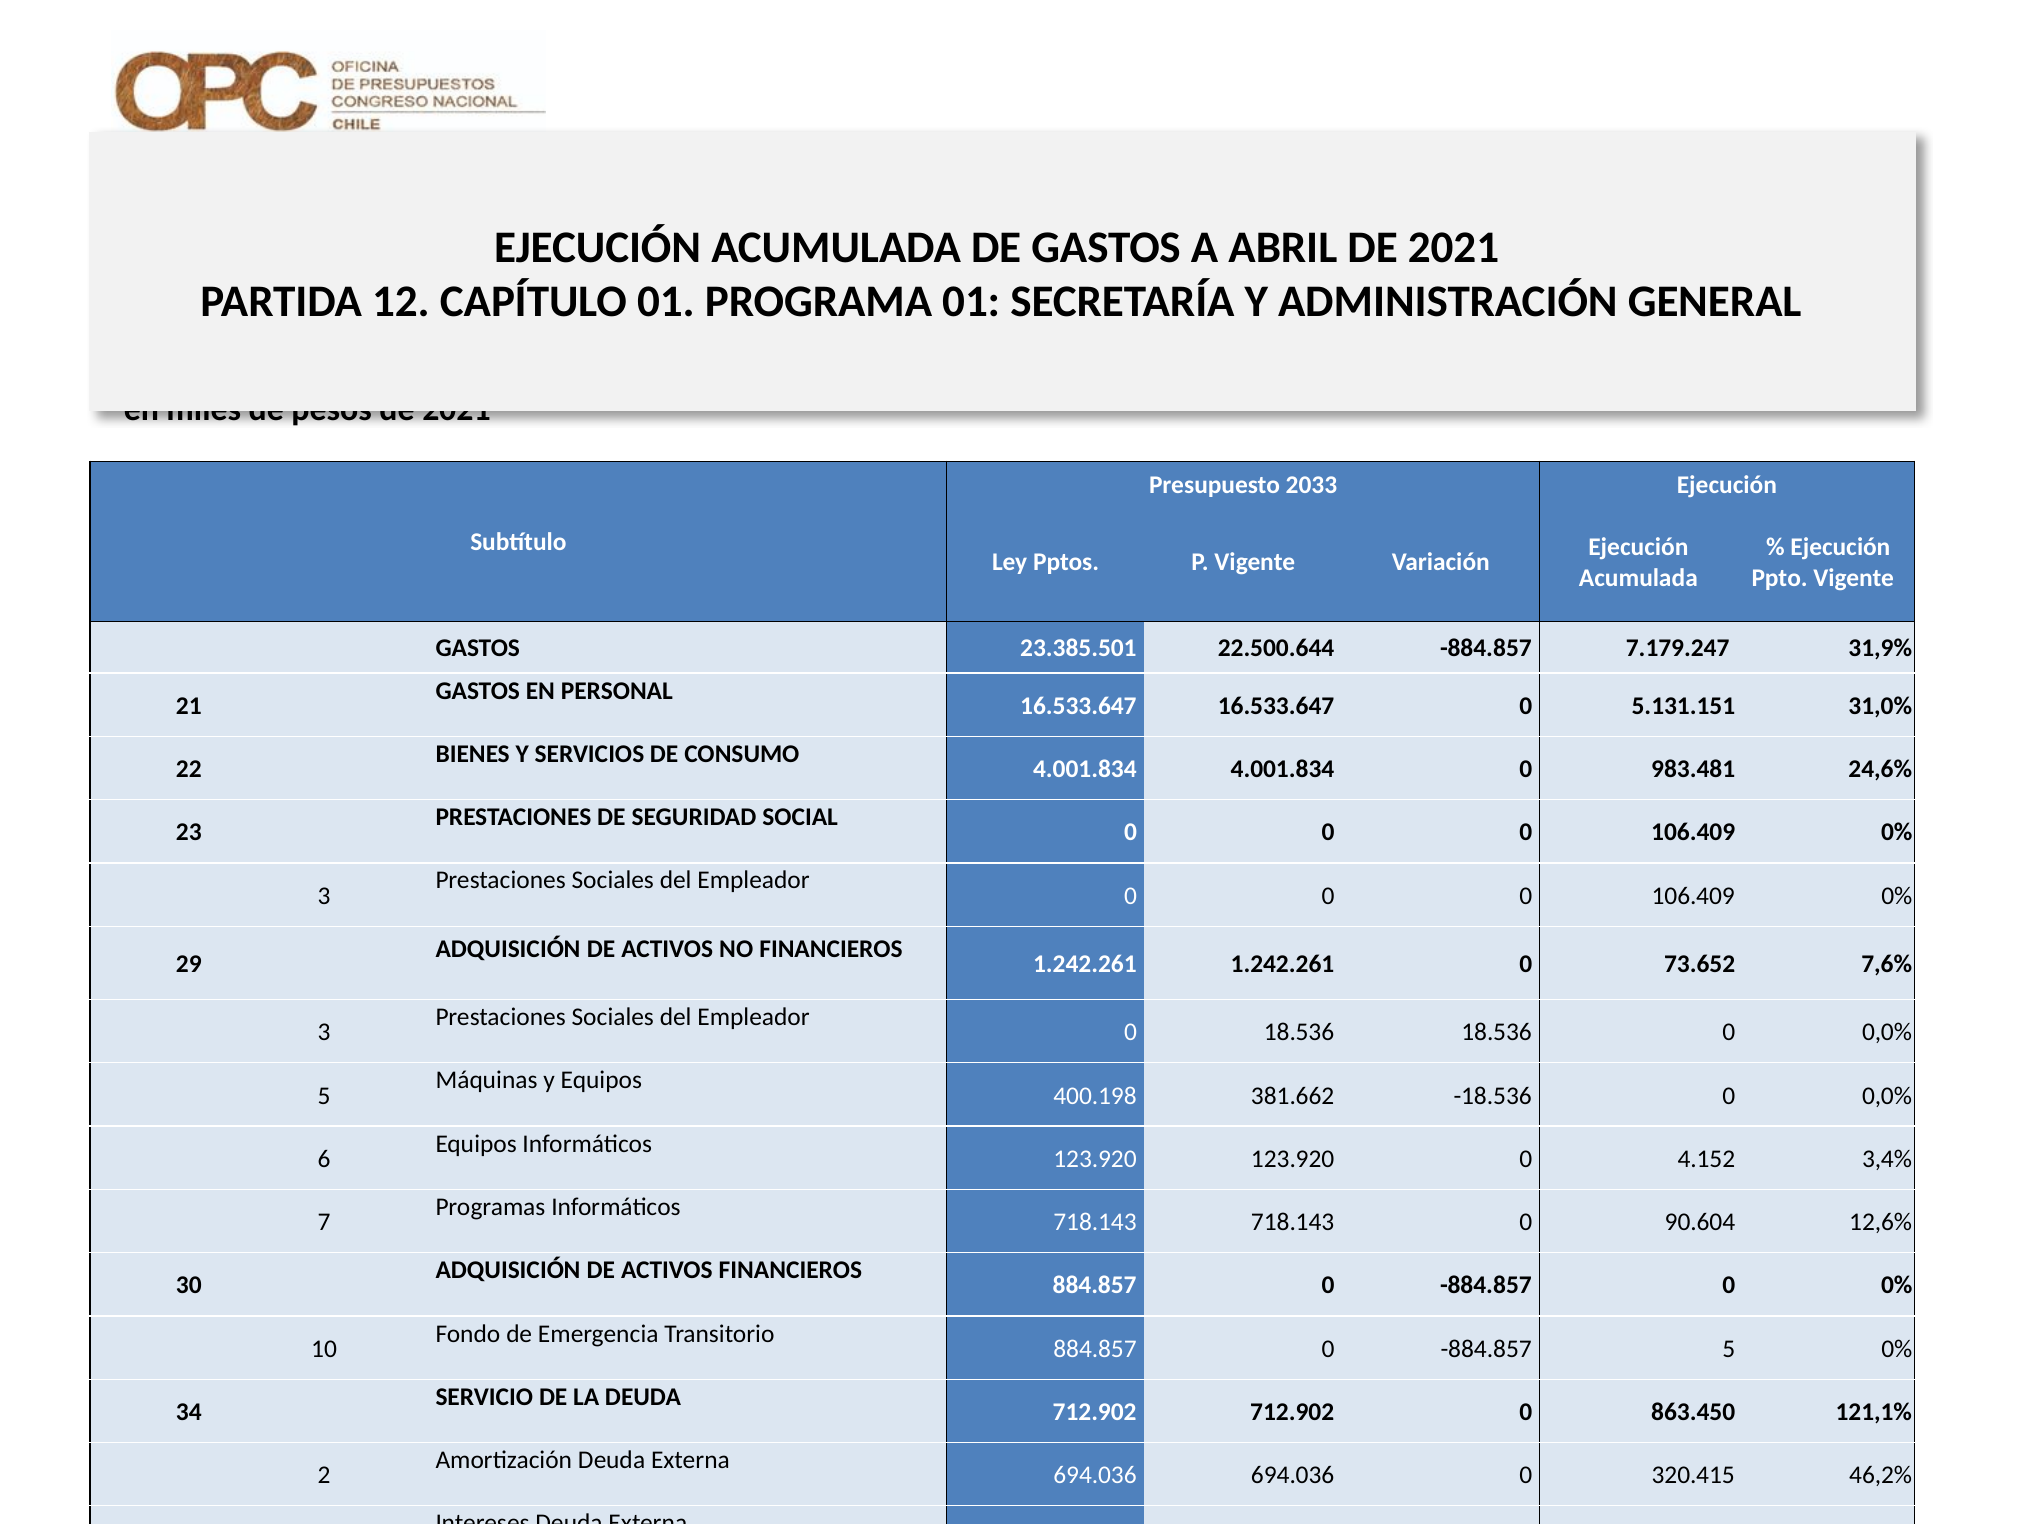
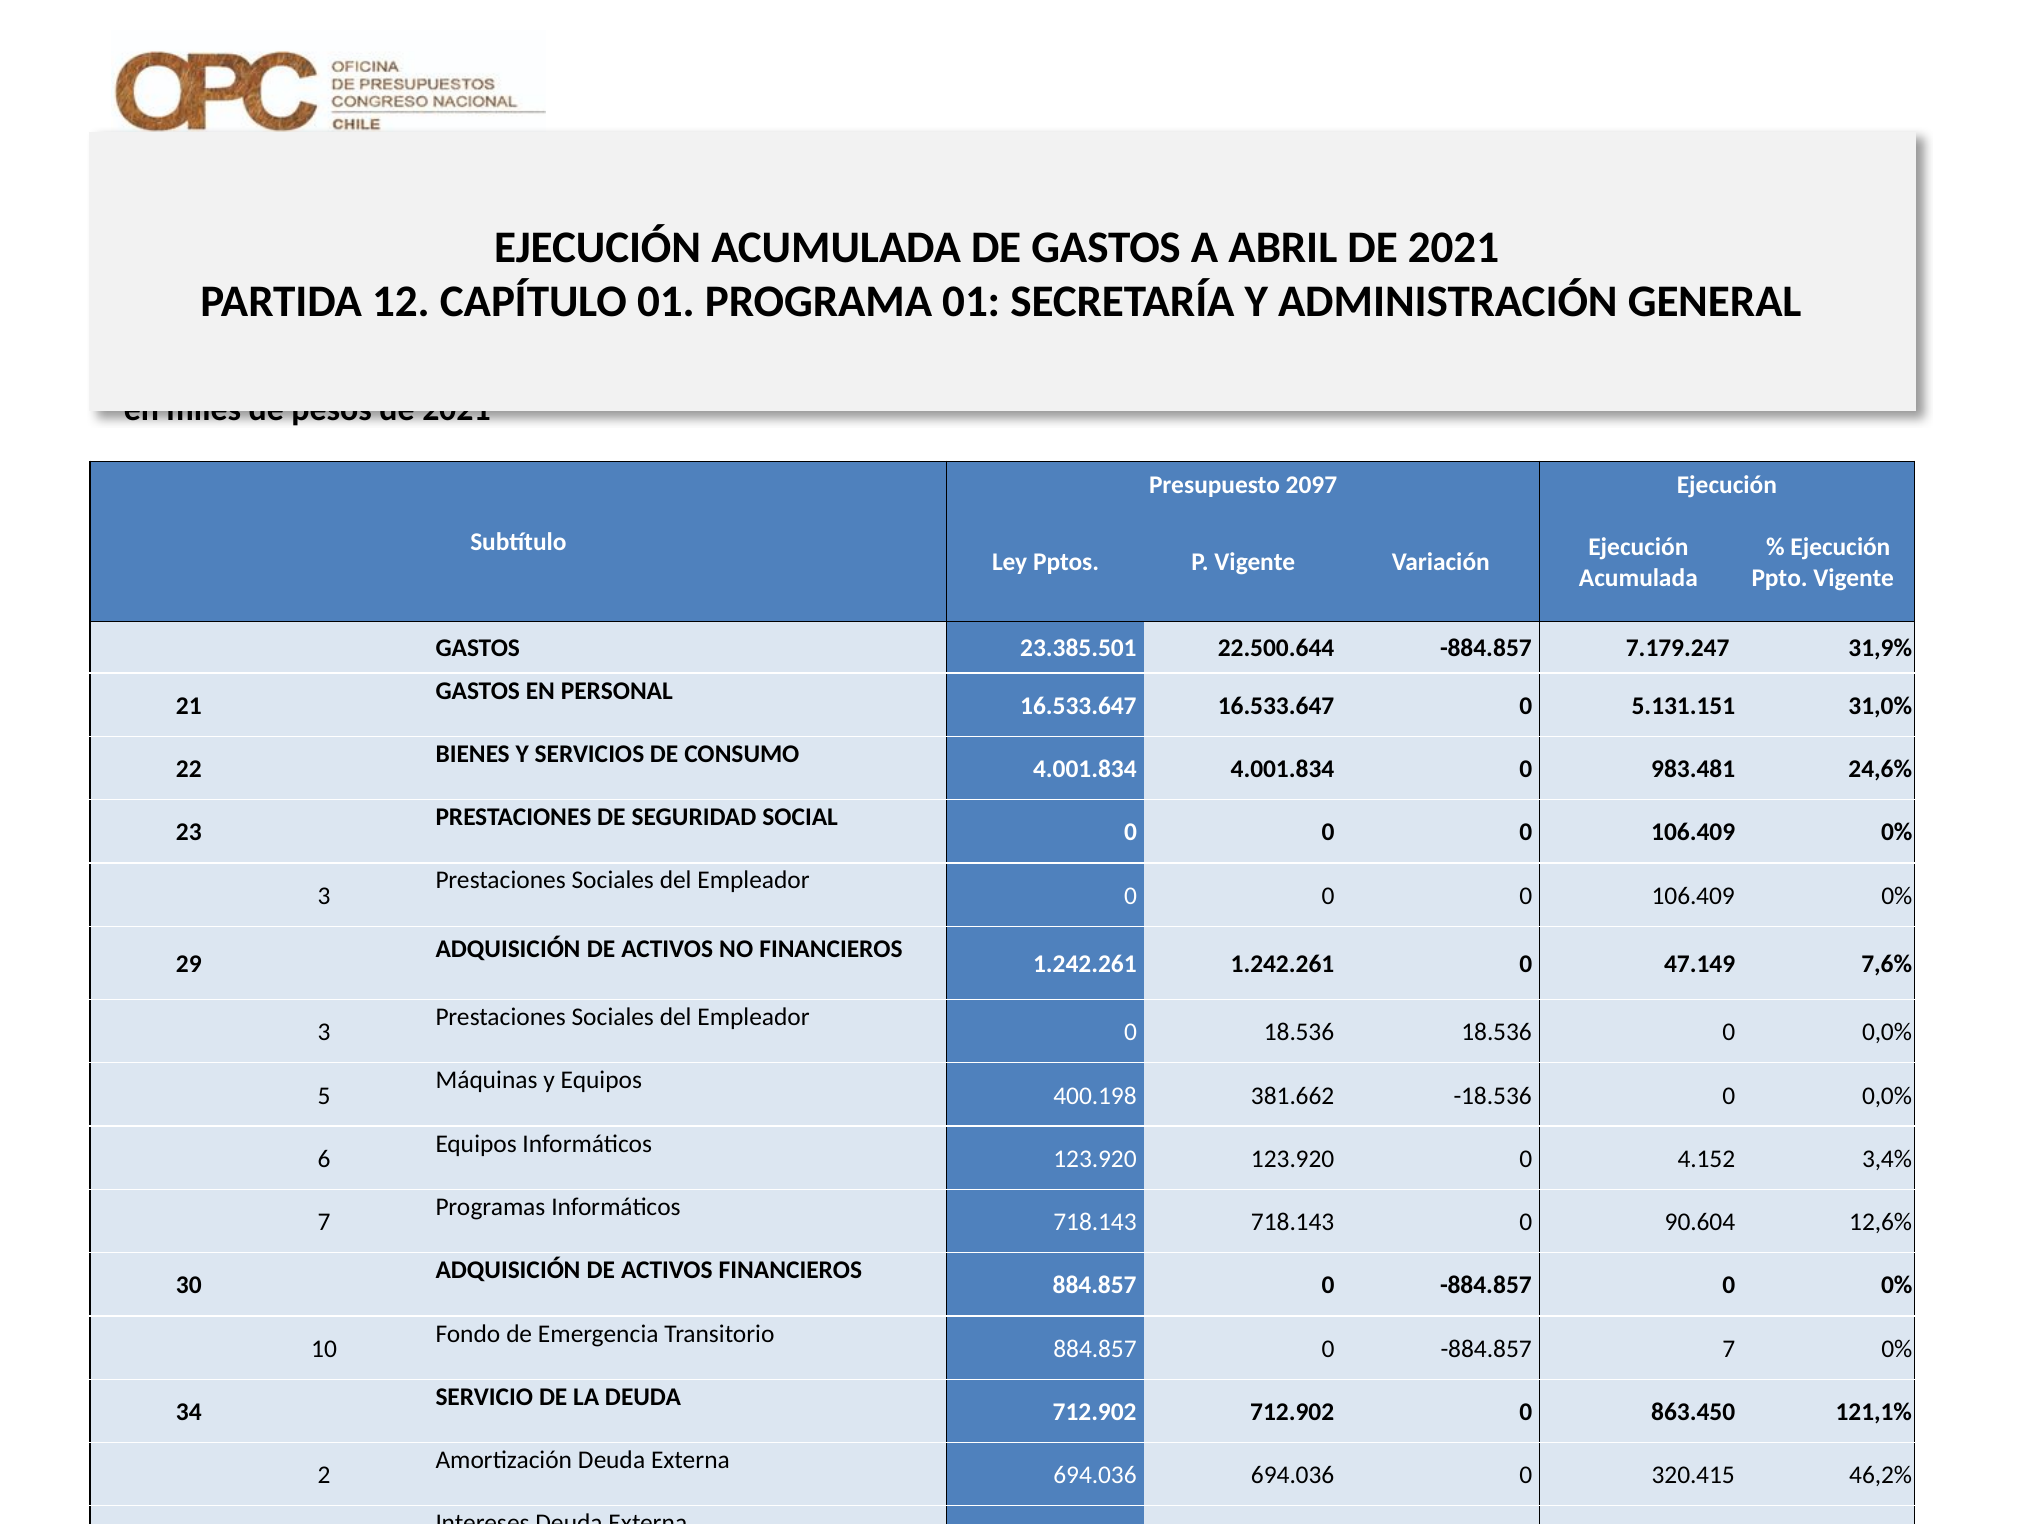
2033: 2033 -> 2097
73.652: 73.652 -> 47.149
-884.857 5: 5 -> 7
